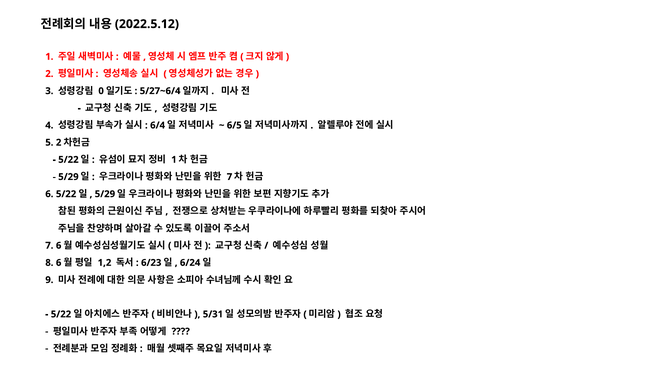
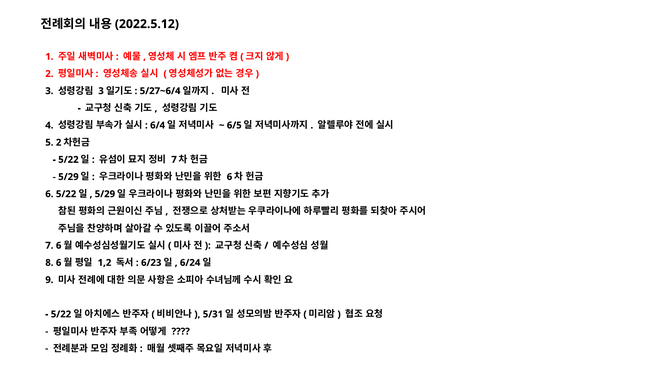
0 at (101, 91): 0 -> 3
1 at (174, 160): 1 -> 7
7 at (229, 177): 7 -> 6
